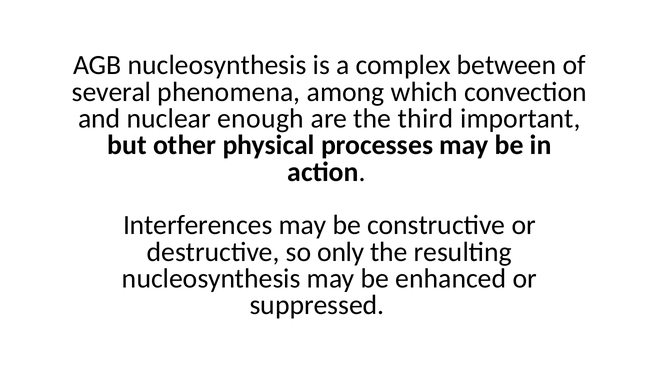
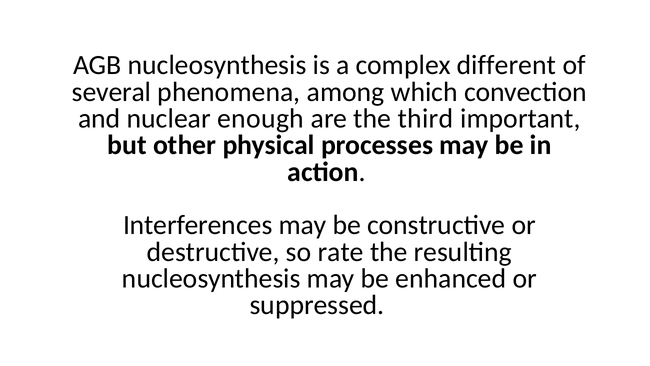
between: between -> different
only: only -> rate
